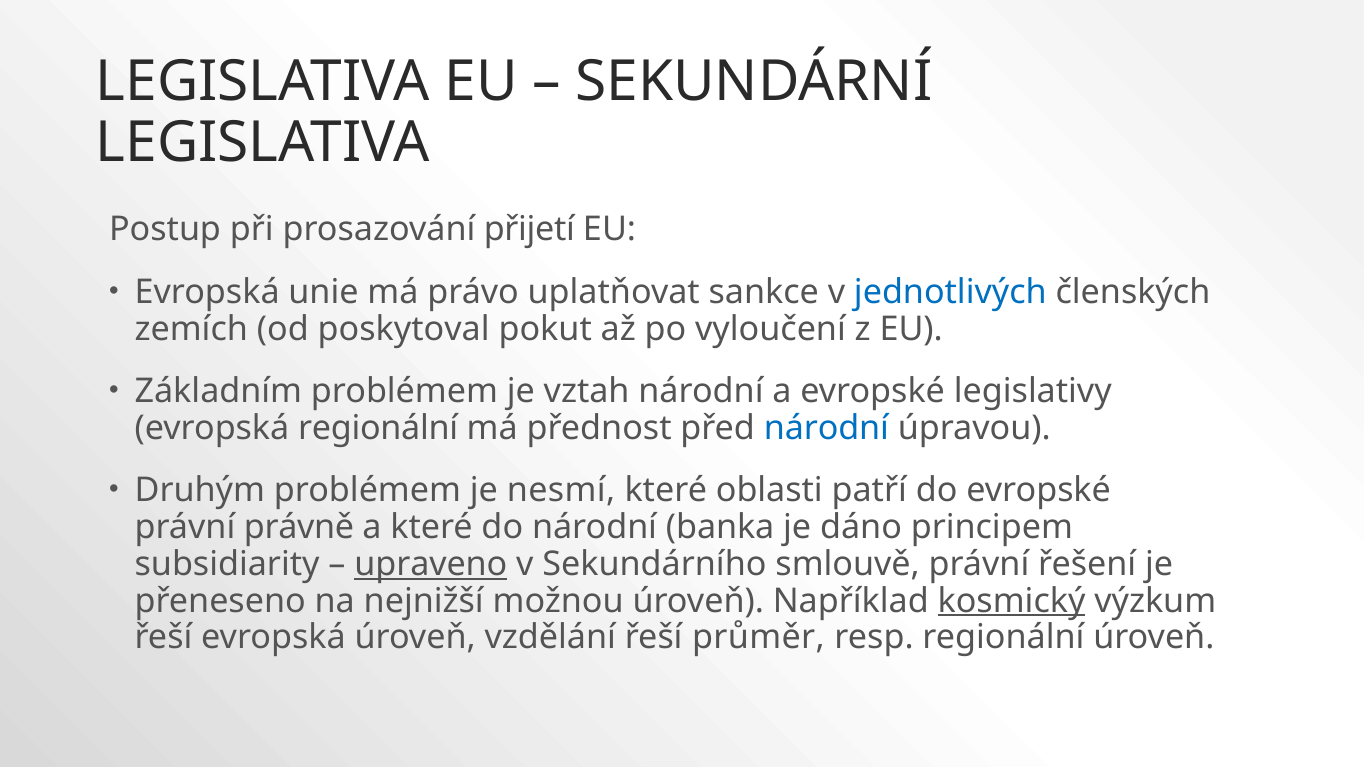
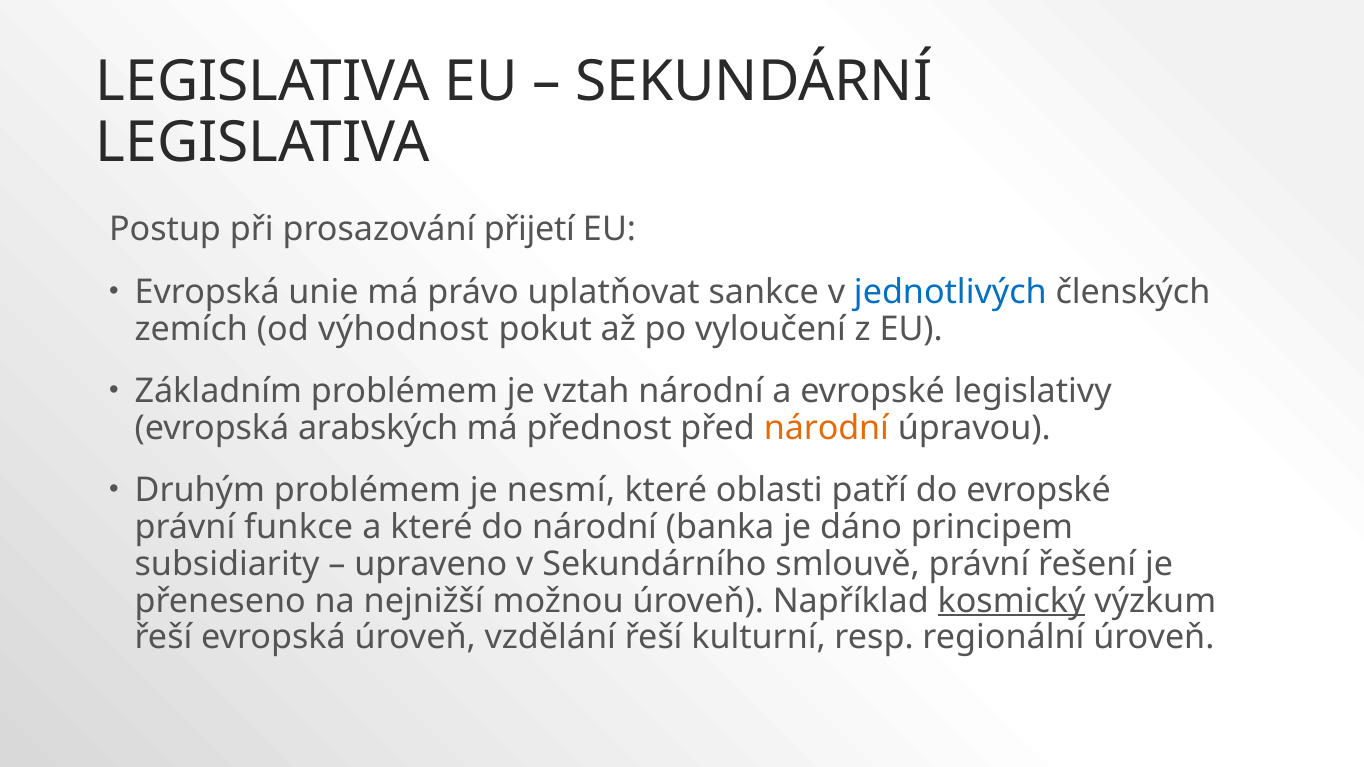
poskytoval: poskytoval -> výhodnost
evropská regionální: regionální -> arabských
národní at (826, 428) colour: blue -> orange
právně: právně -> funkce
upraveno underline: present -> none
průměr: průměr -> kulturní
